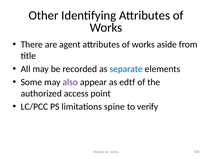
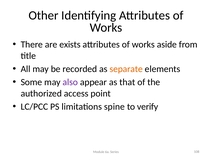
agent: agent -> exists
separate colour: blue -> orange
edtf: edtf -> that
